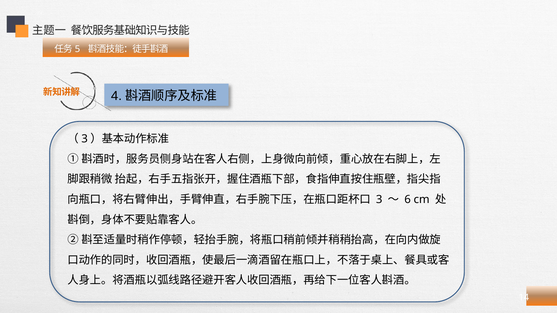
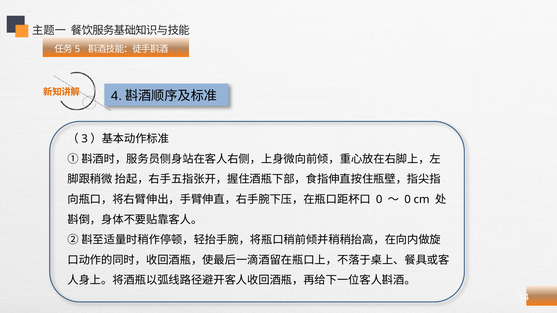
3 at (379, 200): 3 -> 0
6 at (408, 200): 6 -> 0
